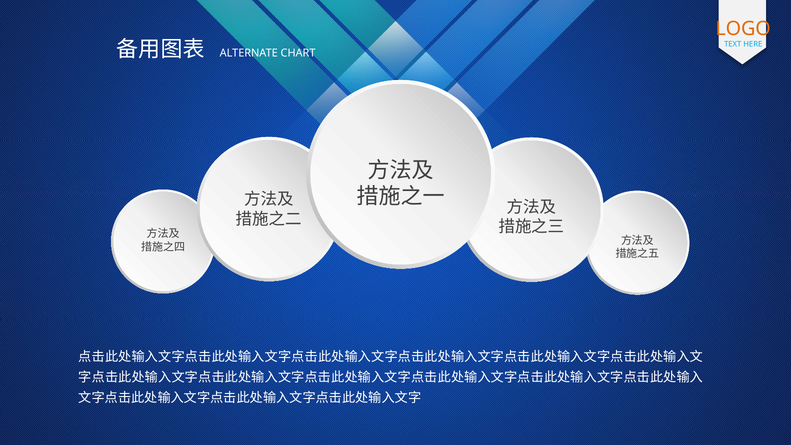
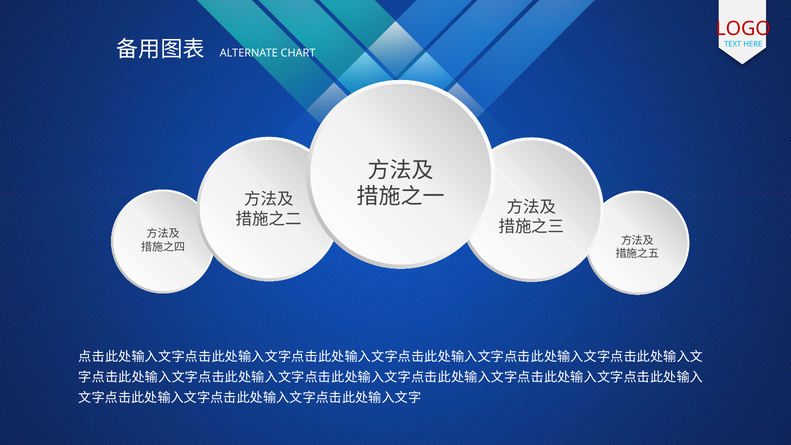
LOGO colour: orange -> red
